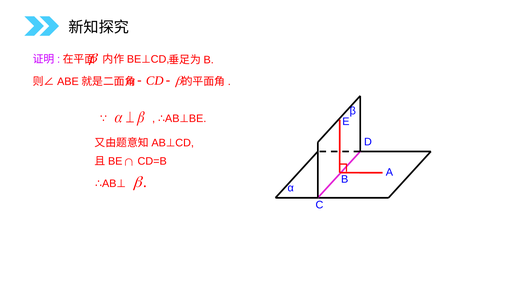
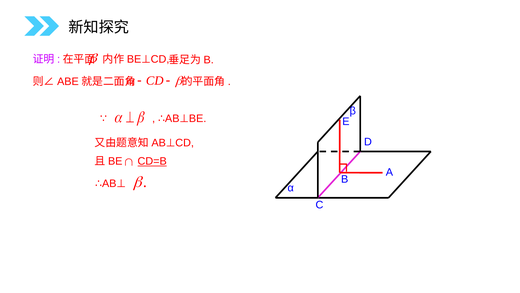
CD=B underline: none -> present
